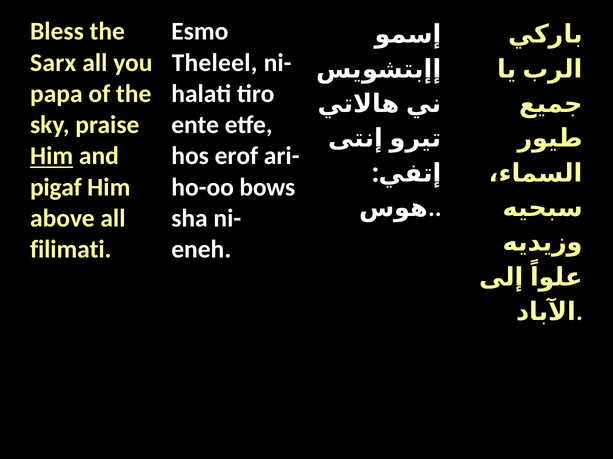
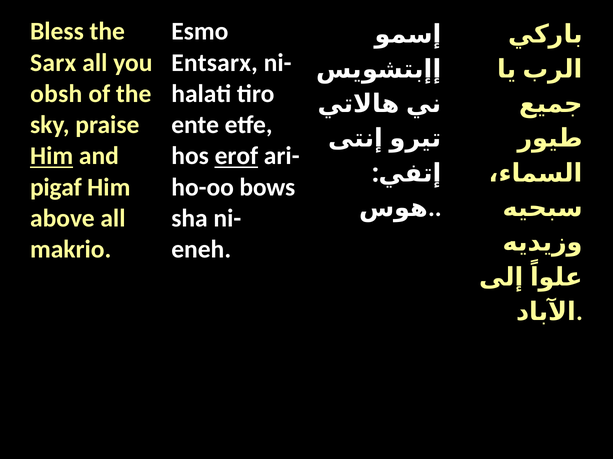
Theleel: Theleel -> Entsarx
papa: papa -> obsh
erof underline: none -> present
filimati: filimati -> makrio
